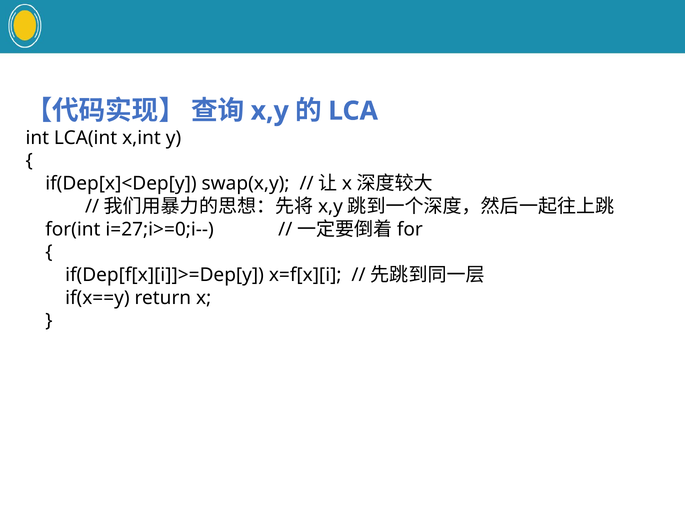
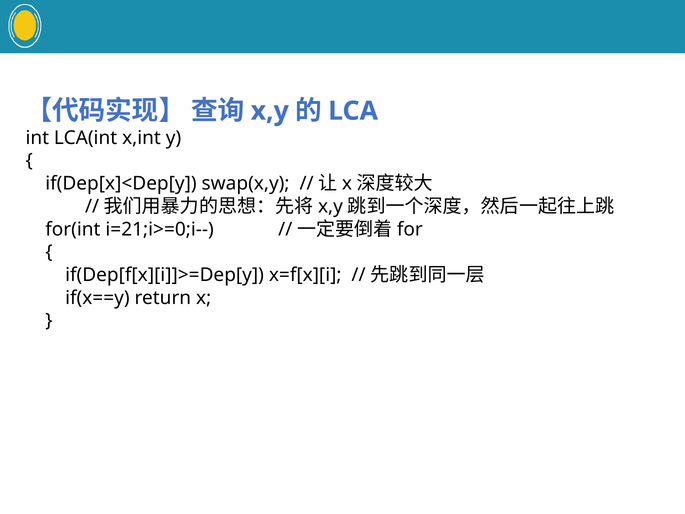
i=27;i>=0;i--: i=27;i>=0;i-- -> i=21;i>=0;i--
